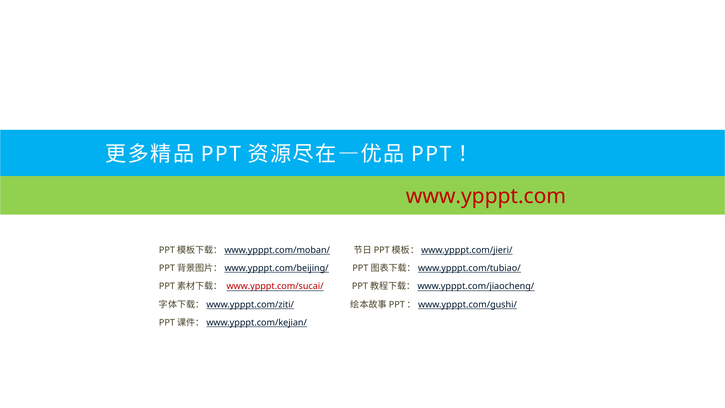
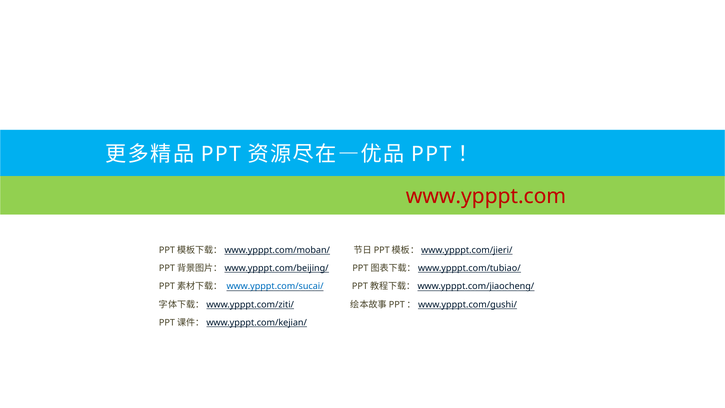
www.ypppt.com/sucai/ colour: red -> blue
